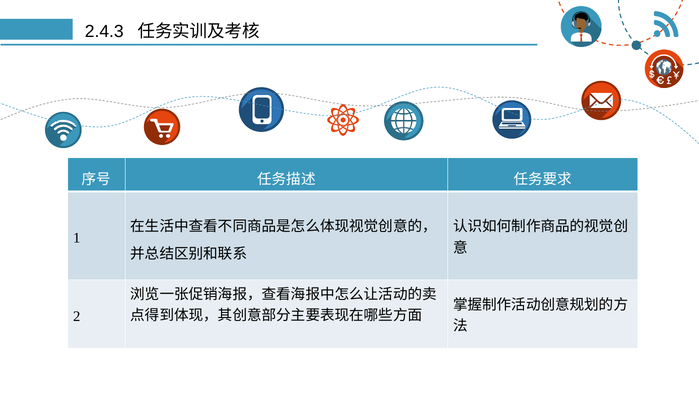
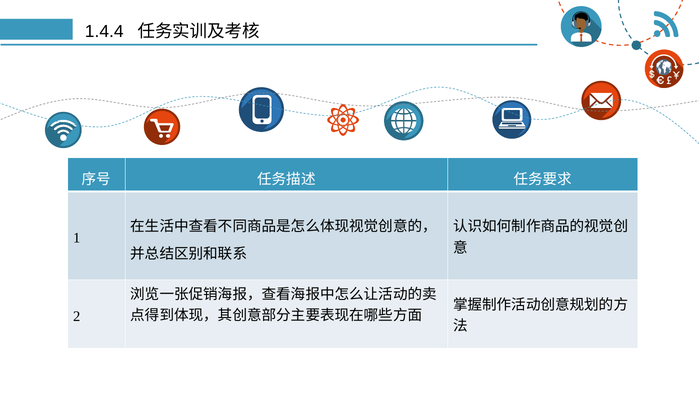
2.4.3: 2.4.3 -> 1.4.4
